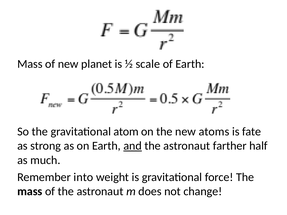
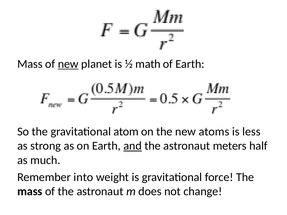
new at (68, 64) underline: none -> present
scale: scale -> math
fate: fate -> less
farther: farther -> meters
